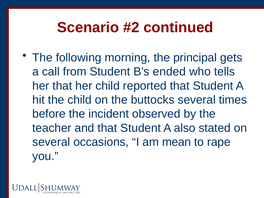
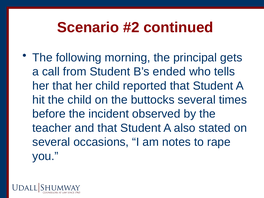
mean: mean -> notes
